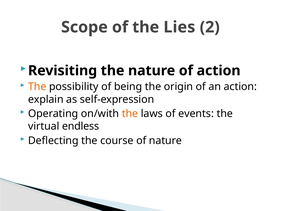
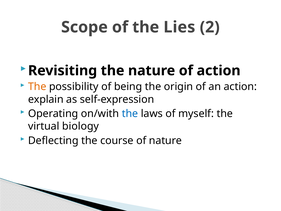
the at (130, 113) colour: orange -> blue
events: events -> myself
endless: endless -> biology
